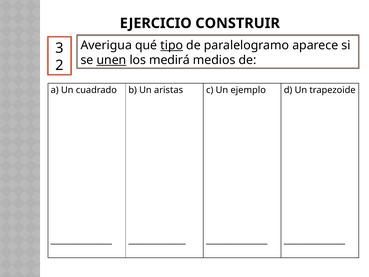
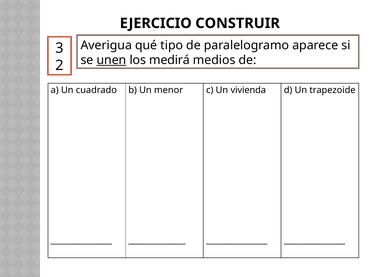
tipo underline: present -> none
aristas: aristas -> menor
ejemplo: ejemplo -> vivienda
